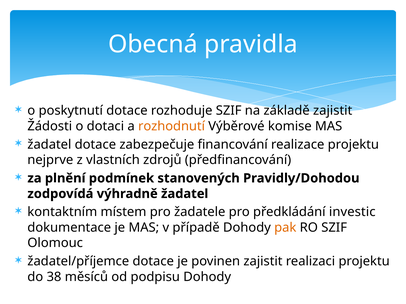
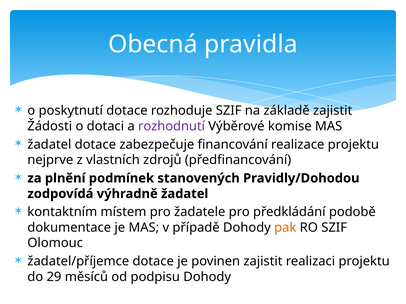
rozhodnutí colour: orange -> purple
investic: investic -> podobě
38: 38 -> 29
